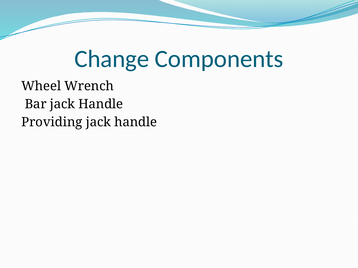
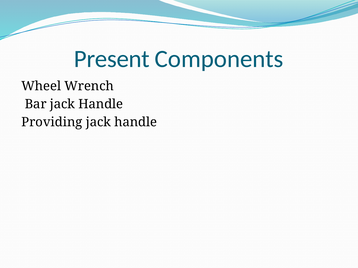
Change: Change -> Present
